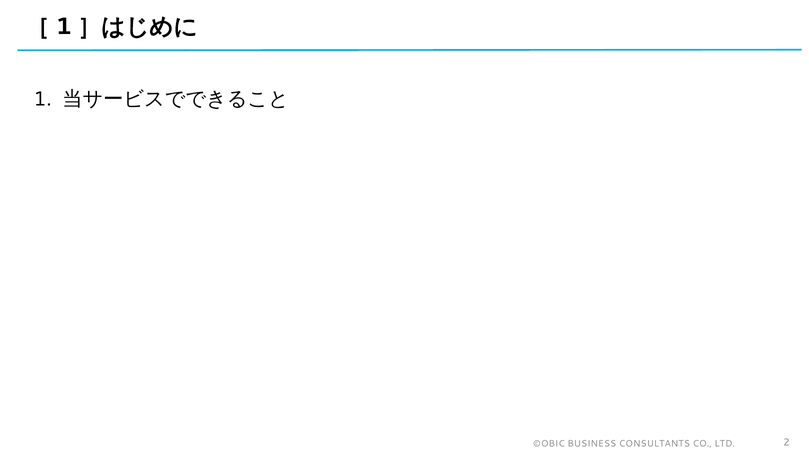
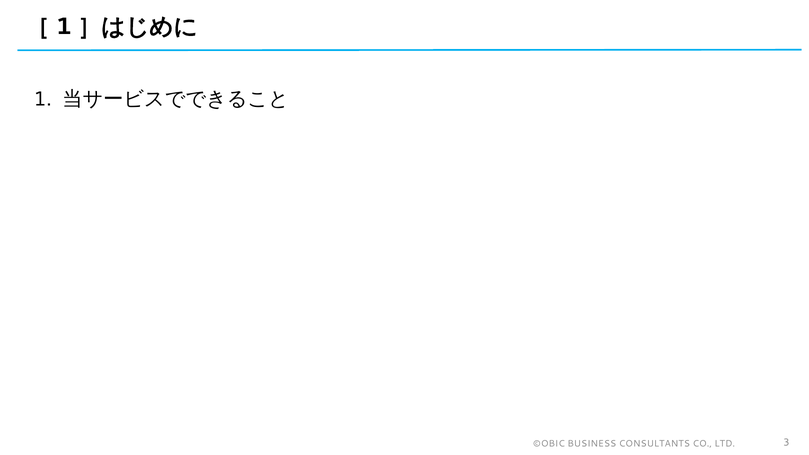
2: 2 -> 3
